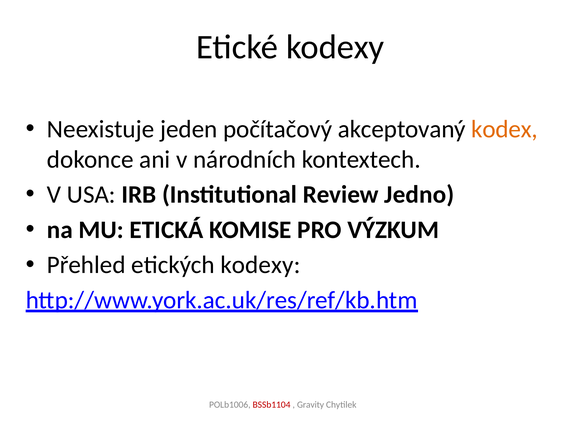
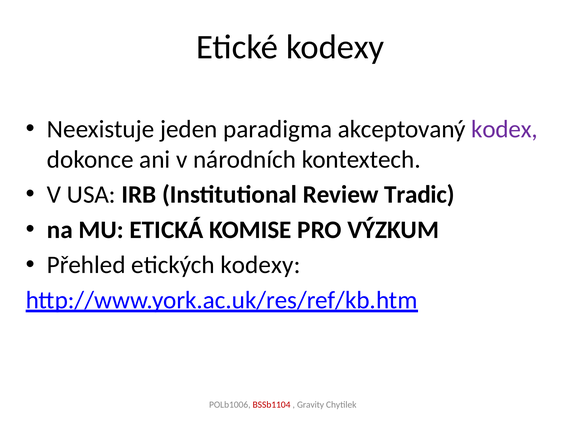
počítačový: počítačový -> paradigma
kodex colour: orange -> purple
Jedno: Jedno -> Tradic
